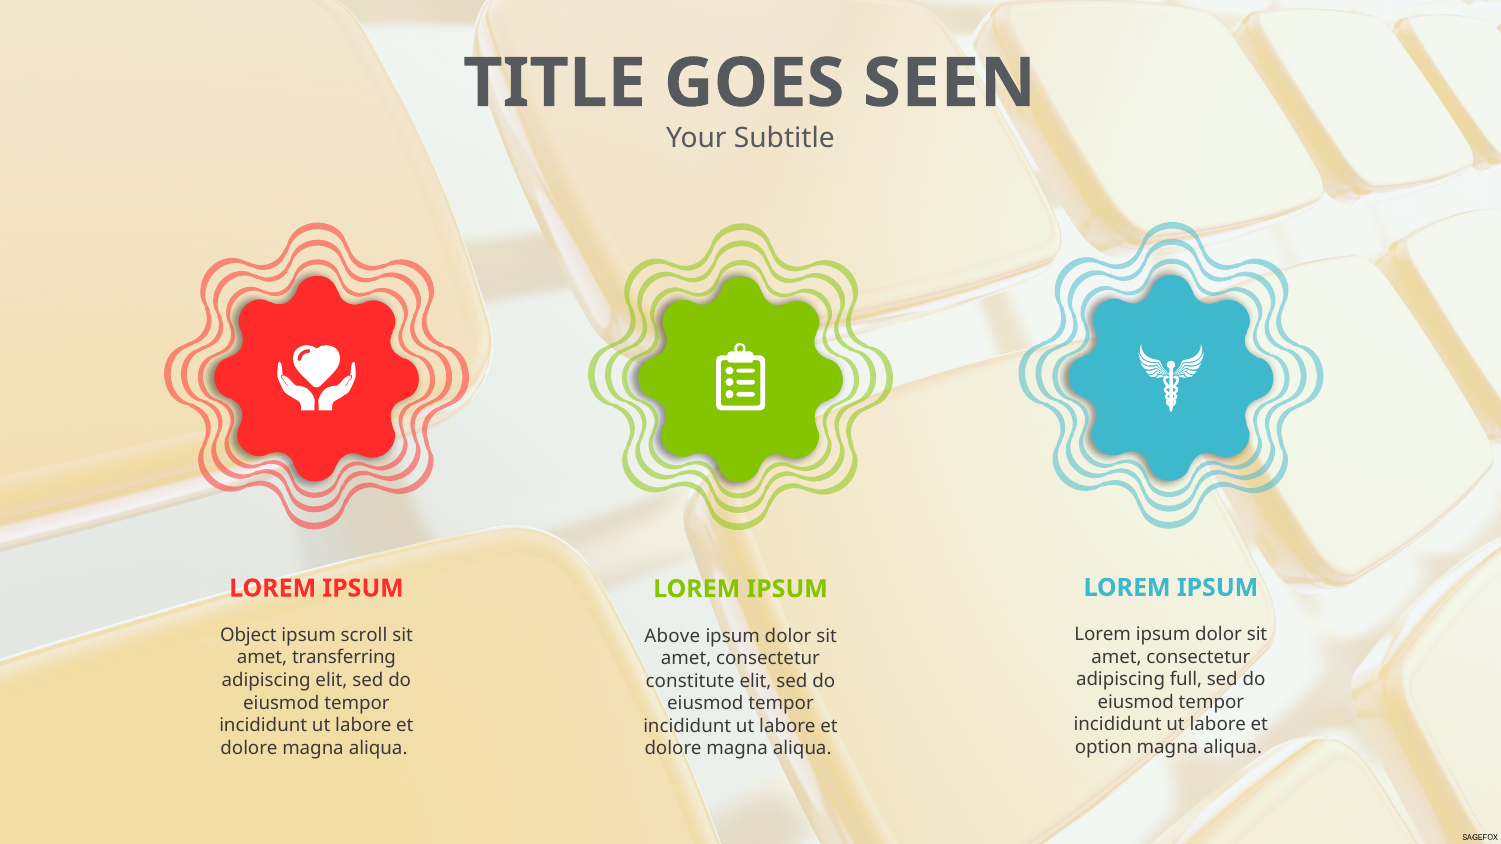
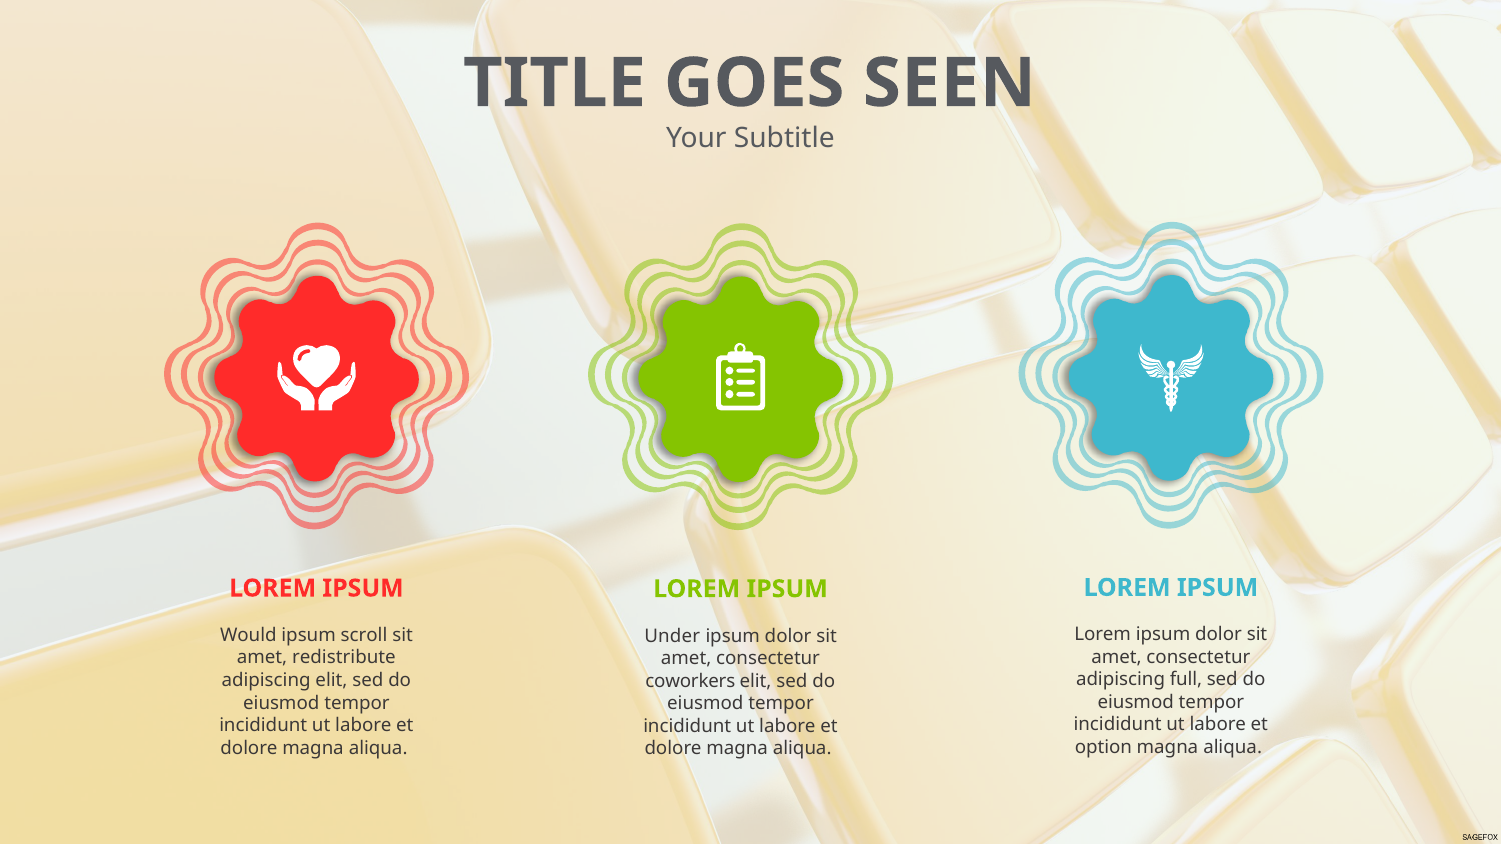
Object: Object -> Would
Above: Above -> Under
transferring: transferring -> redistribute
constitute: constitute -> coworkers
